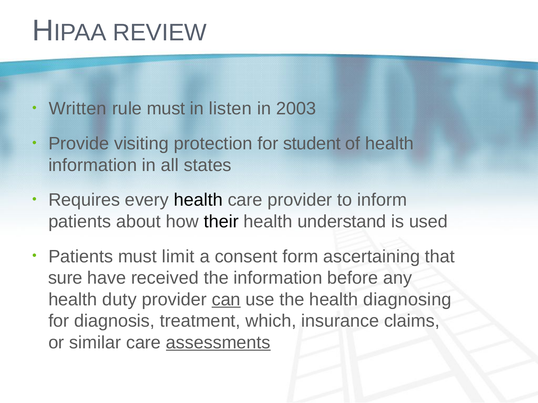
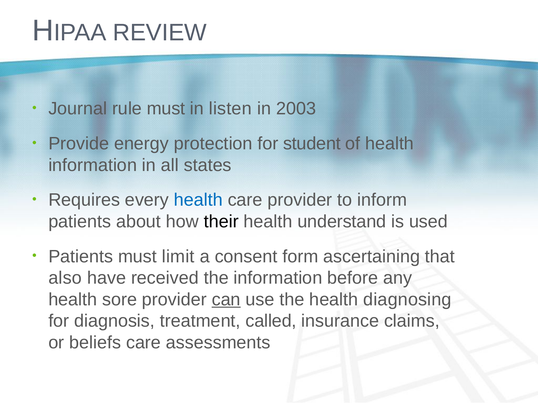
Written: Written -> Journal
visiting: visiting -> energy
health at (198, 200) colour: black -> blue
sure: sure -> also
duty: duty -> sore
which: which -> called
similar: similar -> beliefs
assessments underline: present -> none
